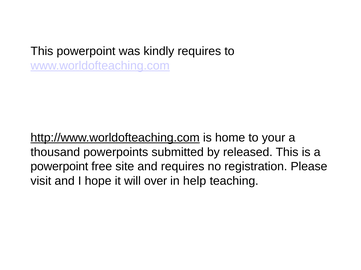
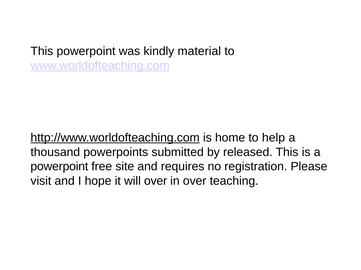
kindly requires: requires -> material
your: your -> help
in help: help -> over
